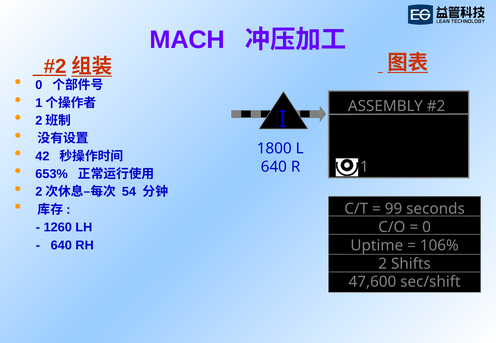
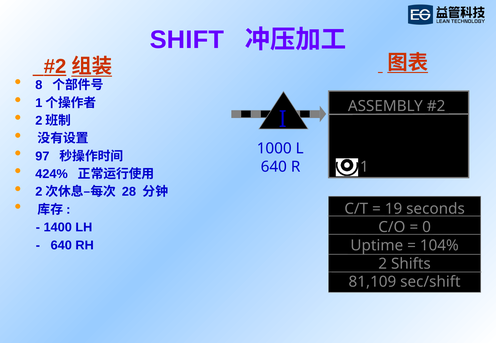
MACH: MACH -> SHIFT
0 at (39, 85): 0 -> 8
1800: 1800 -> 1000
42: 42 -> 97
653%: 653% -> 424%
54: 54 -> 28
99: 99 -> 19
1260: 1260 -> 1400
106%: 106% -> 104%
47,600: 47,600 -> 81,109
